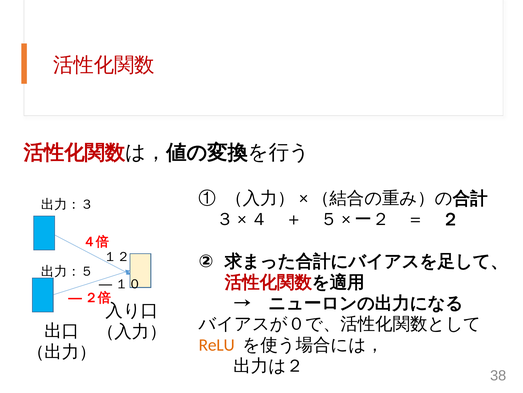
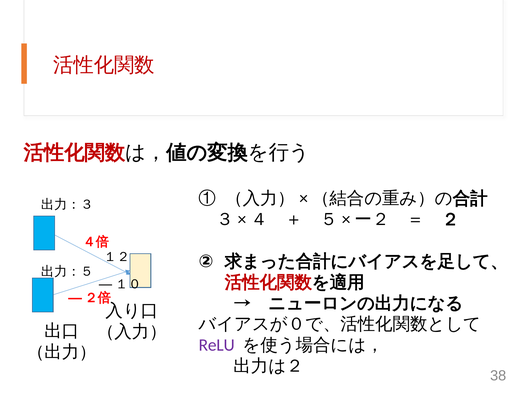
ReLU colour: orange -> purple
